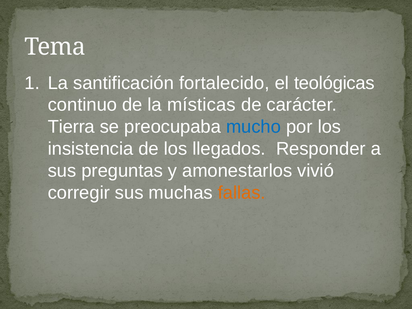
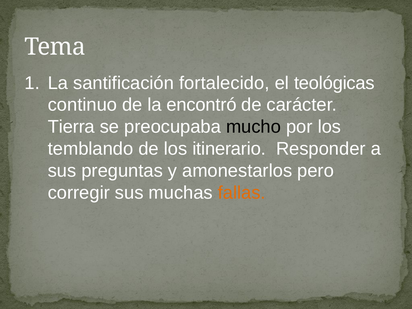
místicas: místicas -> encontró
mucho colour: blue -> black
insistencia: insistencia -> temblando
llegados: llegados -> itinerario
vivió: vivió -> pero
